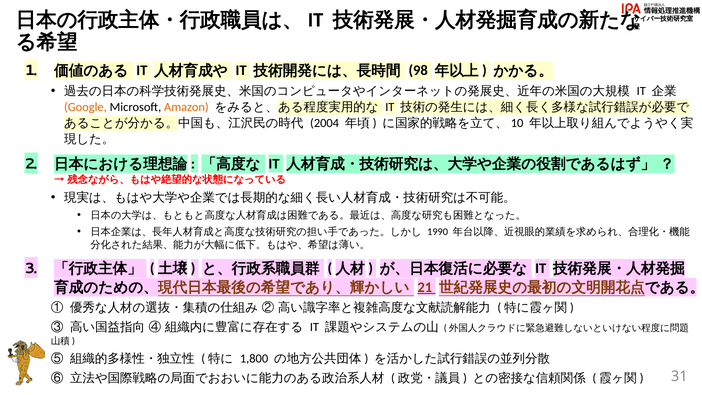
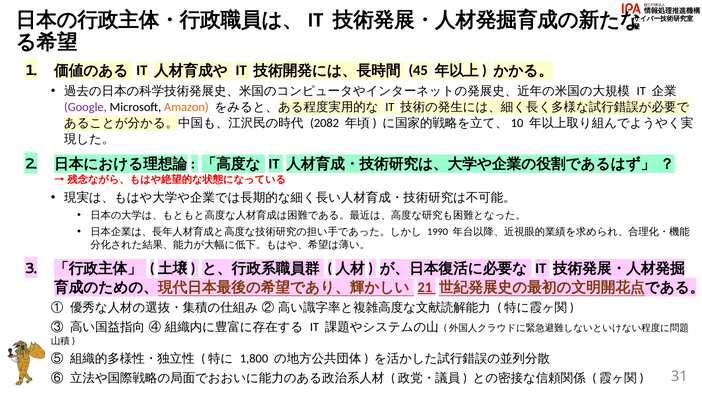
98: 98 -> 45
Google colour: orange -> purple
2004: 2004 -> 2082
